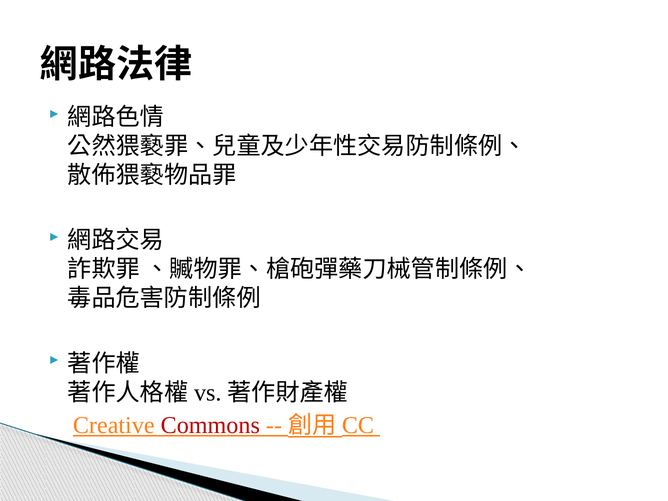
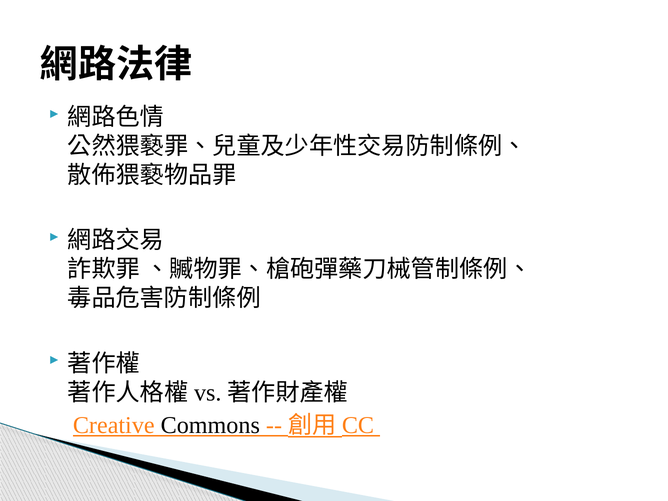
Commons colour: red -> black
